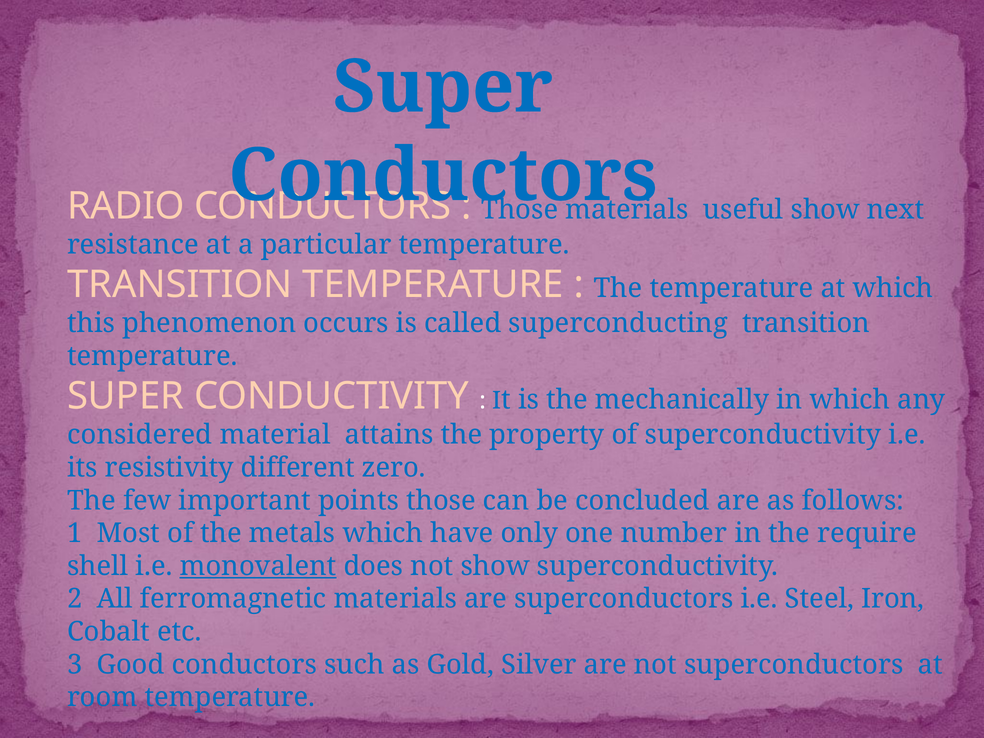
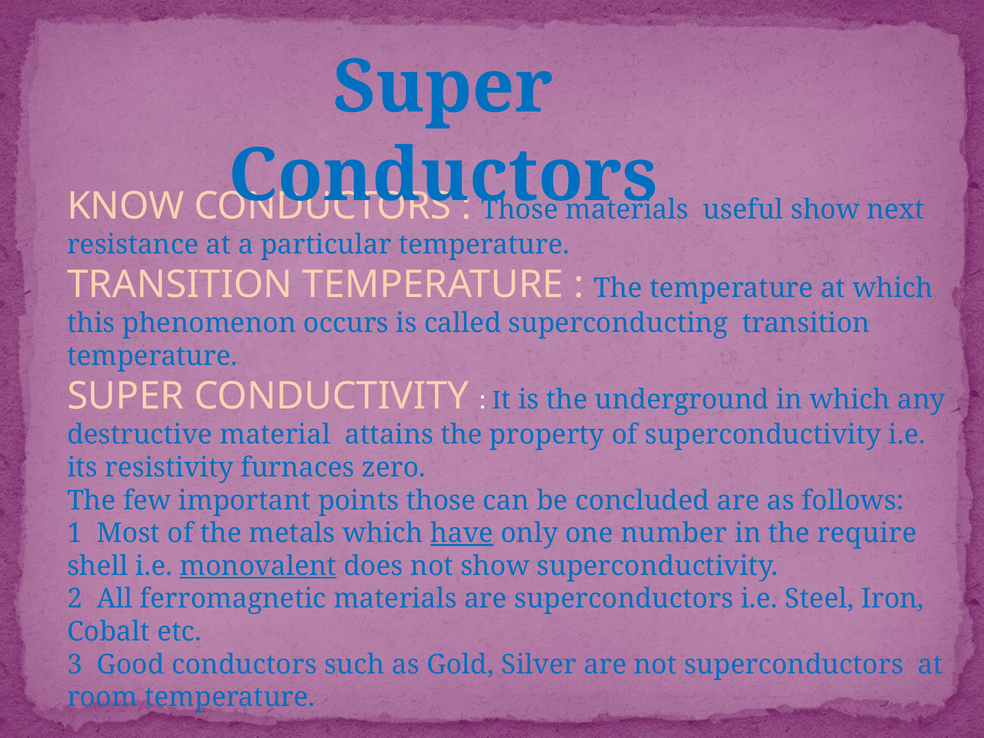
RADIO: RADIO -> KNOW
mechanically: mechanically -> underground
considered: considered -> destructive
different: different -> furnaces
have underline: none -> present
